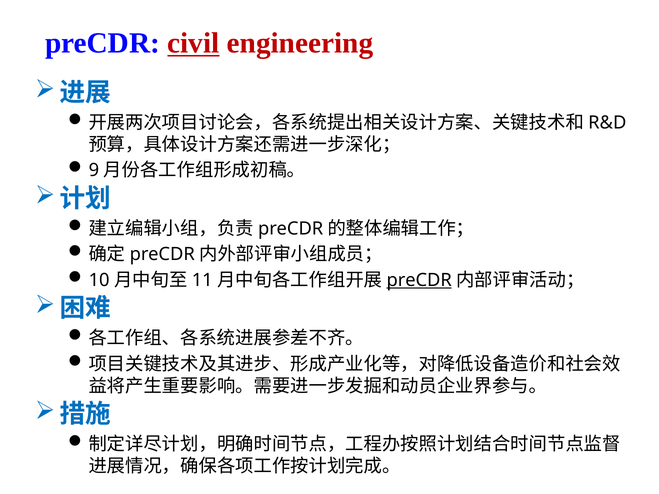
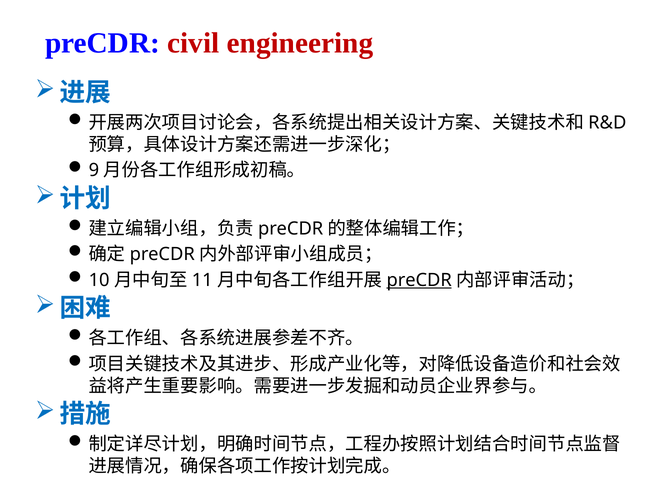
civil underline: present -> none
